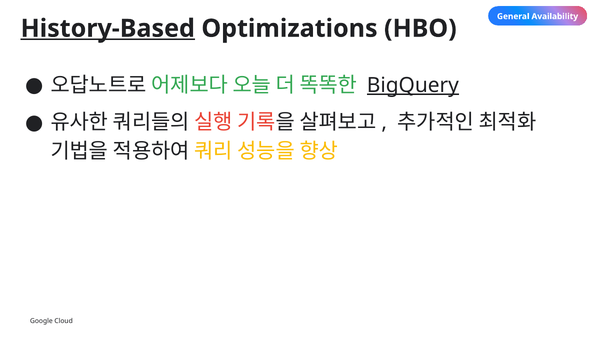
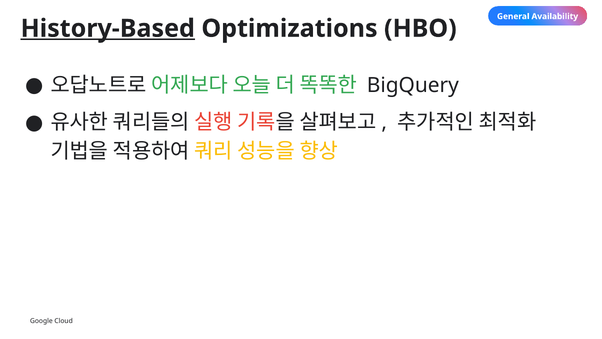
BigQuery underline: present -> none
